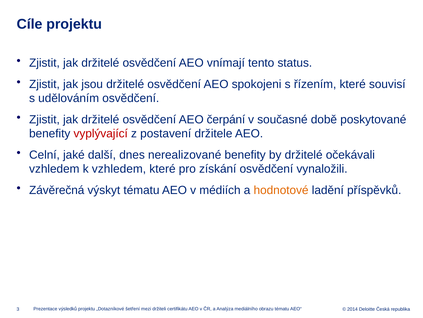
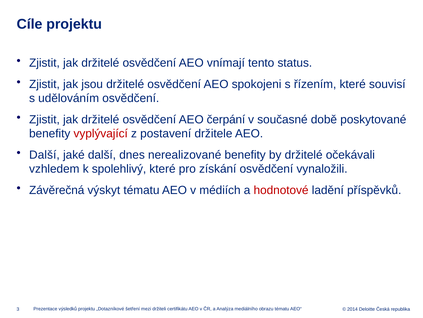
Celní at (44, 154): Celní -> Další
k vzhledem: vzhledem -> spolehlivý
hodnotové colour: orange -> red
